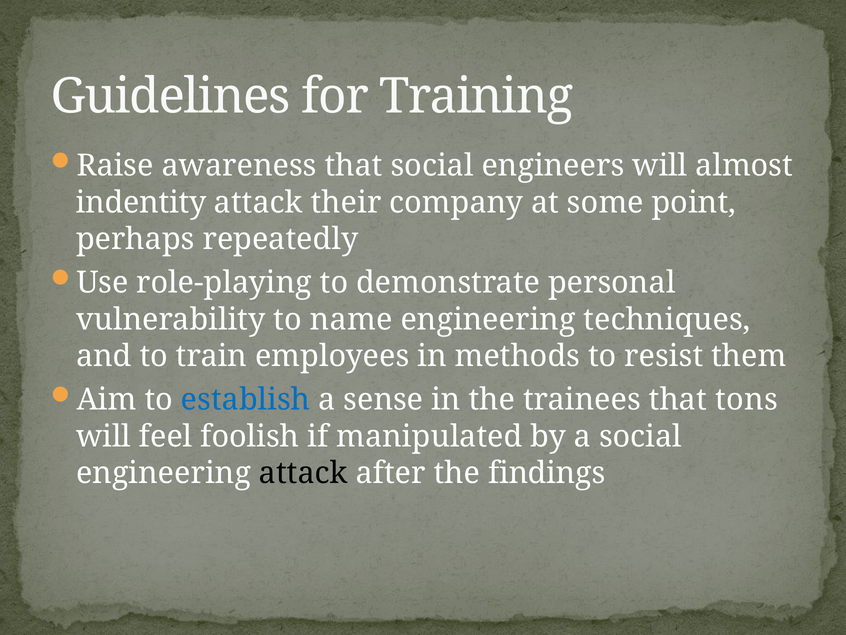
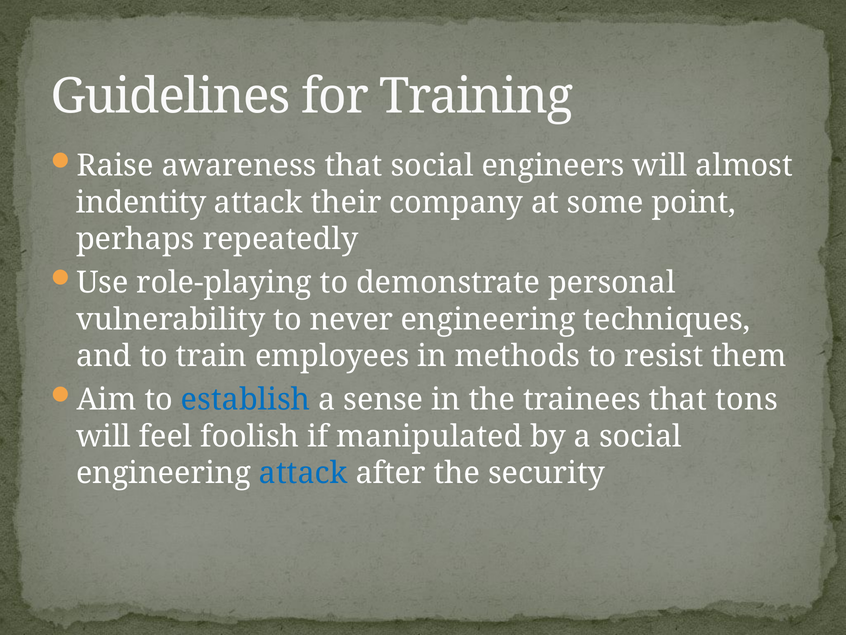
name: name -> never
attack at (303, 473) colour: black -> blue
findings: findings -> security
